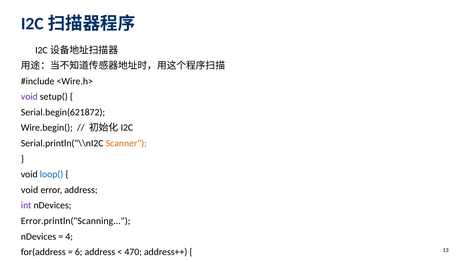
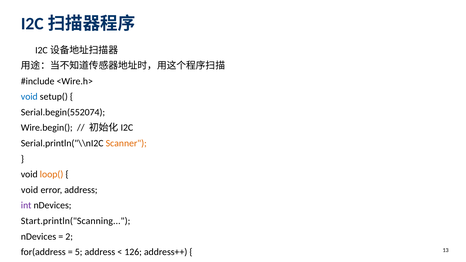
void at (29, 97) colour: purple -> blue
Serial.begin(621872: Serial.begin(621872 -> Serial.begin(552074
loop( colour: blue -> orange
Error.println("Scanning: Error.println("Scanning -> Start.println("Scanning
4: 4 -> 2
6: 6 -> 5
470: 470 -> 126
